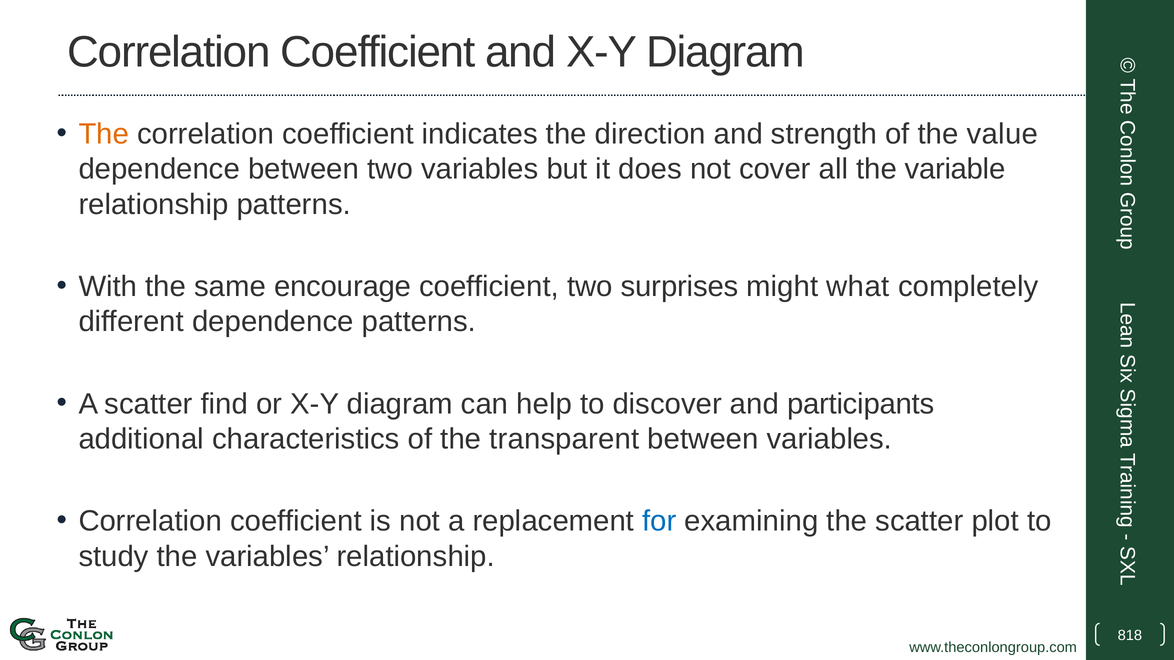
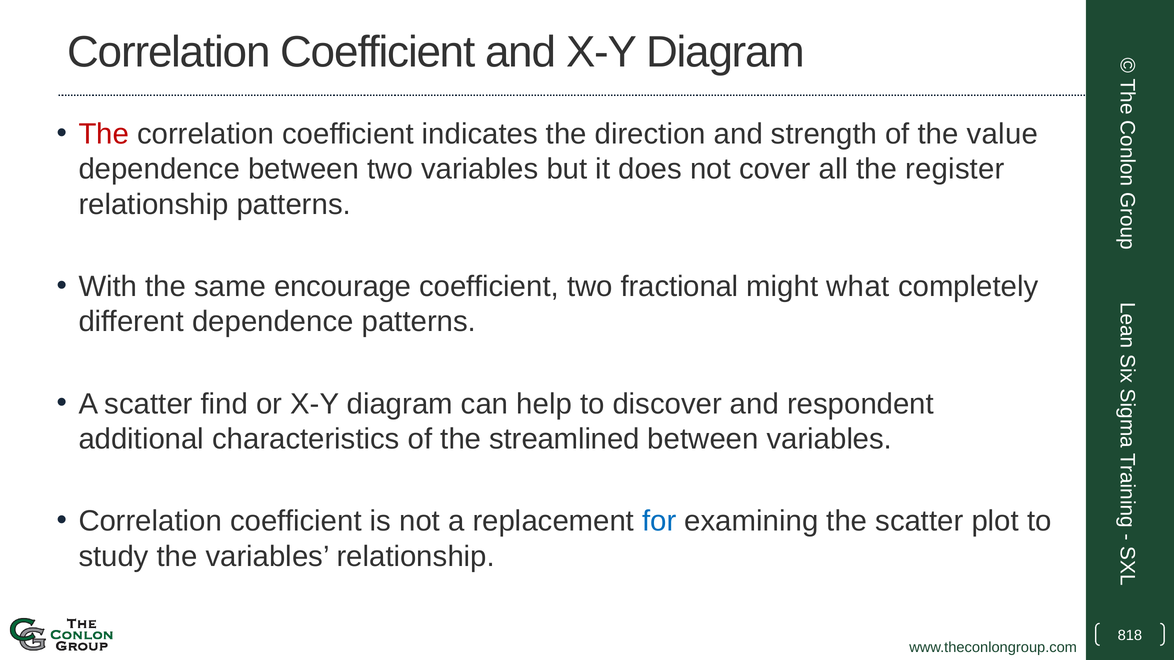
The at (104, 134) colour: orange -> red
variable: variable -> register
surprises: surprises -> fractional
participants: participants -> respondent
transparent: transparent -> streamlined
